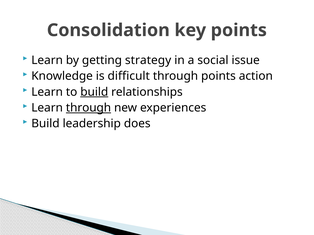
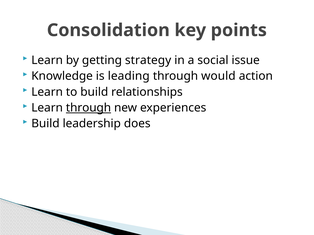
difficult: difficult -> leading
through points: points -> would
build at (94, 92) underline: present -> none
